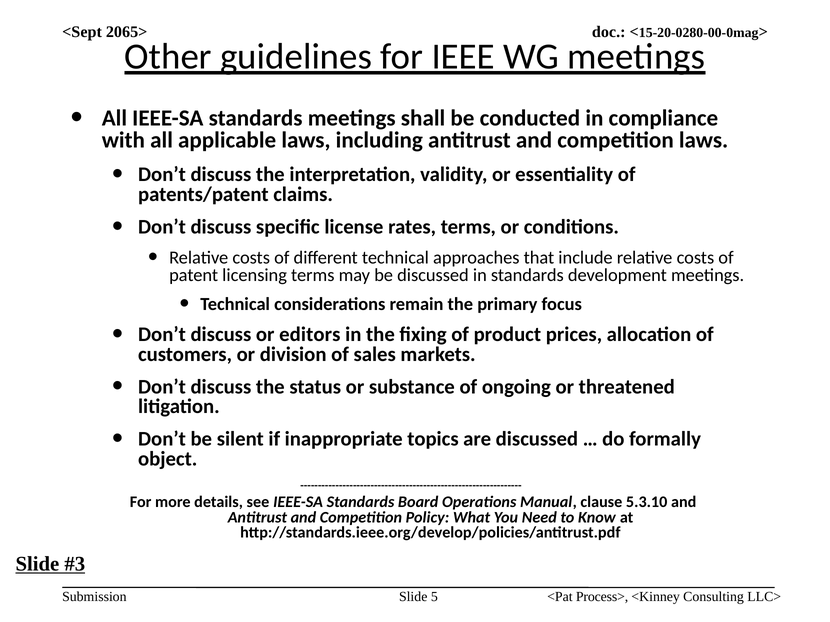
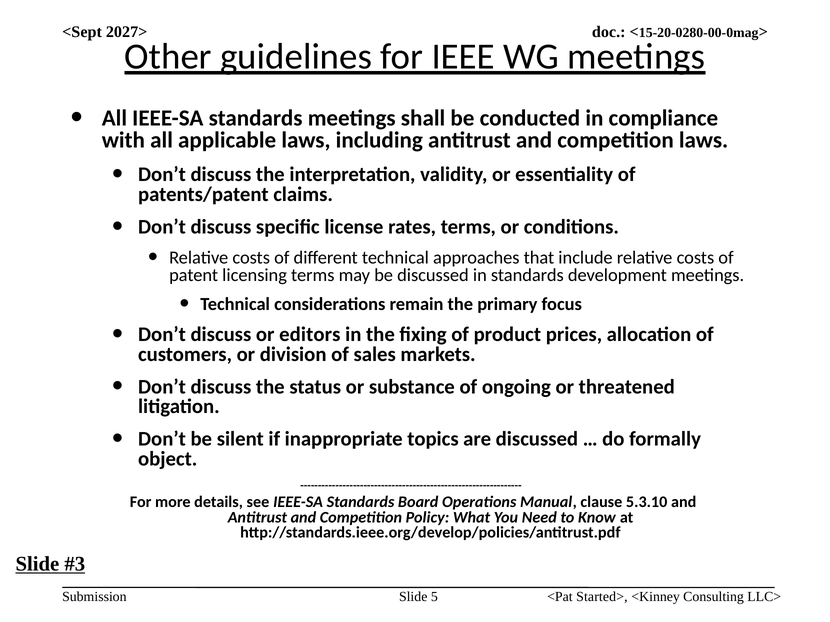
2065>: 2065> -> 2027>
Process>: Process> -> Started>
